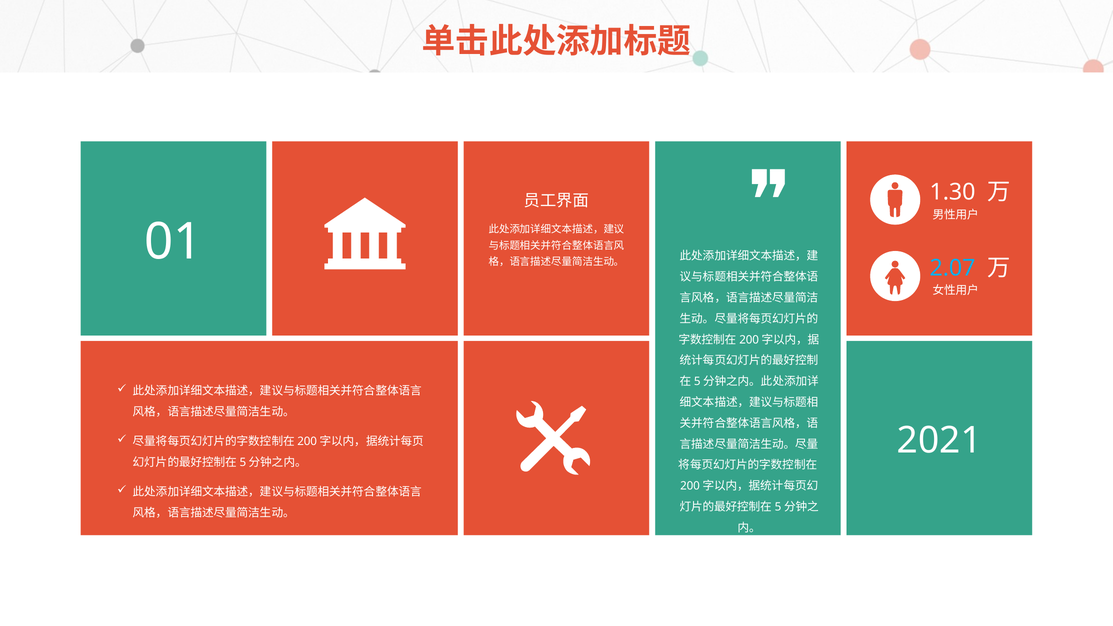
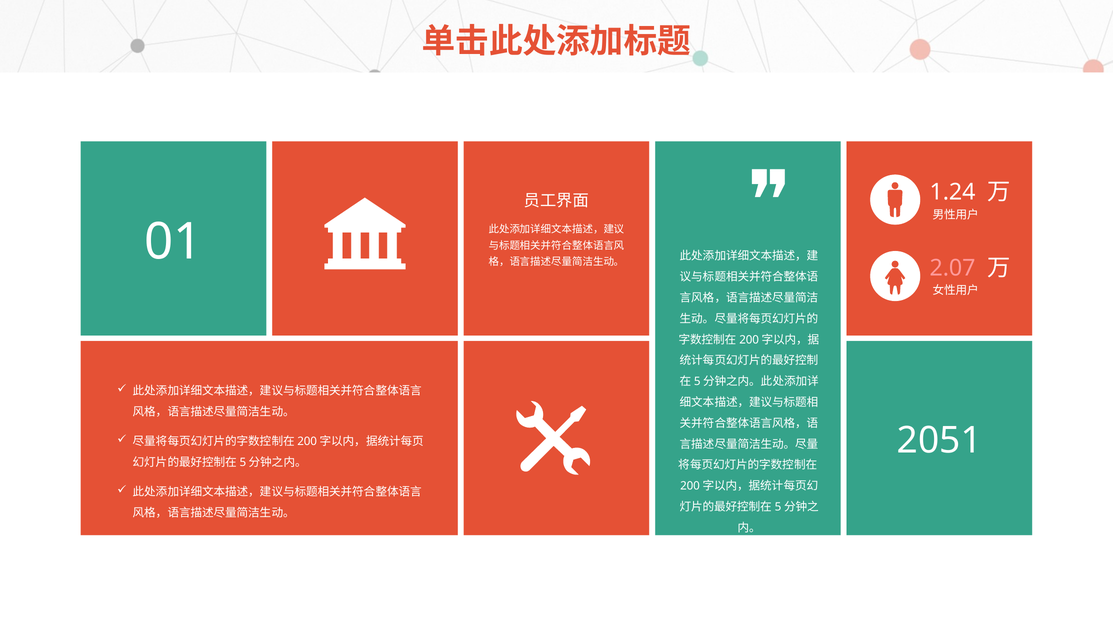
1.30: 1.30 -> 1.24
2.07 colour: light blue -> pink
2021: 2021 -> 2051
